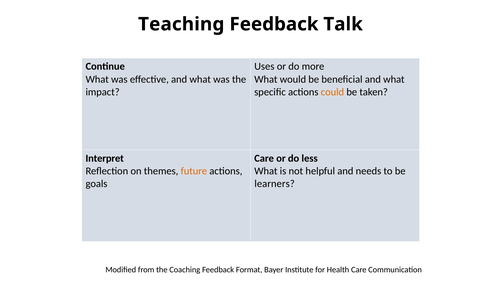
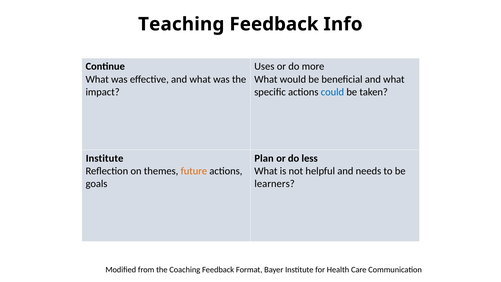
Talk: Talk -> Info
could colour: orange -> blue
Interpret at (105, 158): Interpret -> Institute
Care at (264, 158): Care -> Plan
